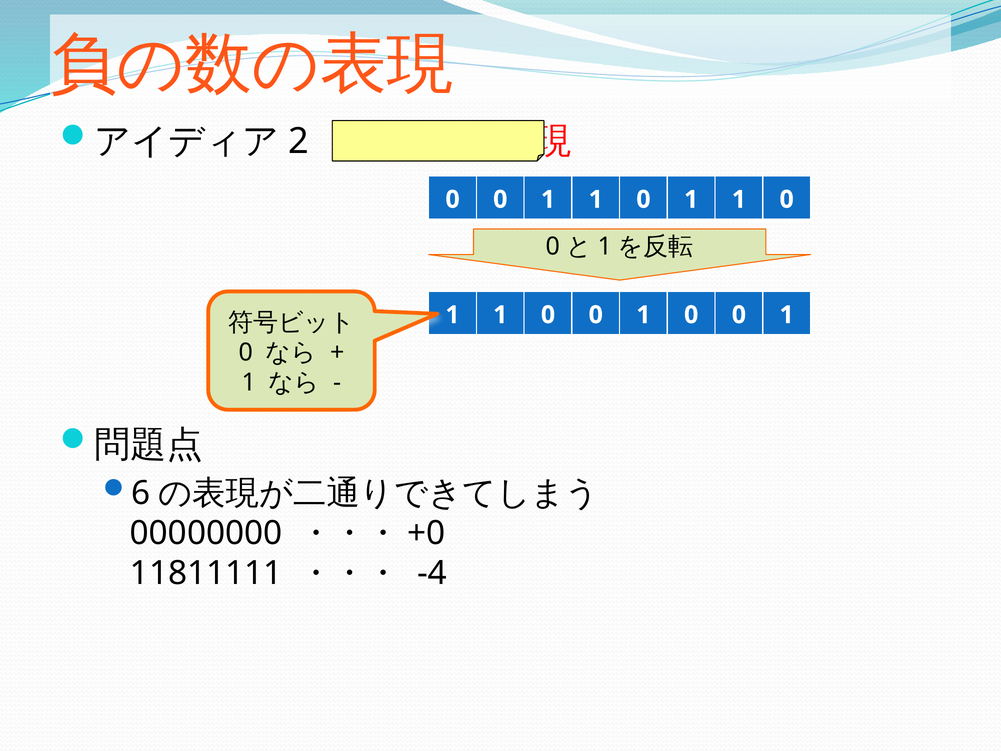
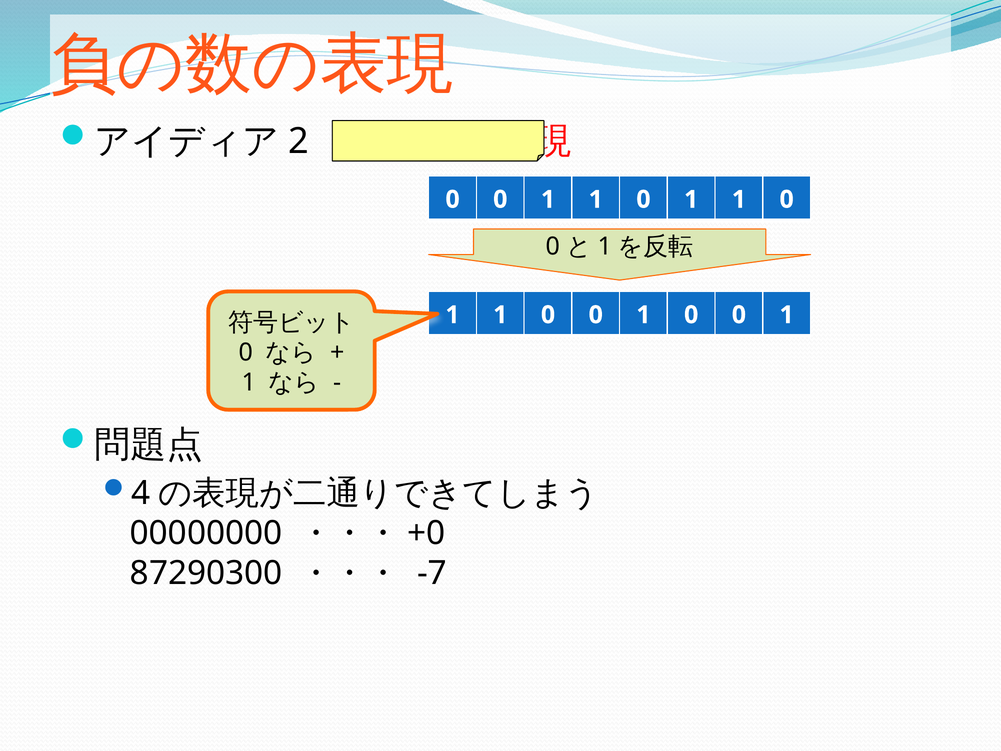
6: 6 -> 4
11811111: 11811111 -> 87290300
-4: -4 -> -7
